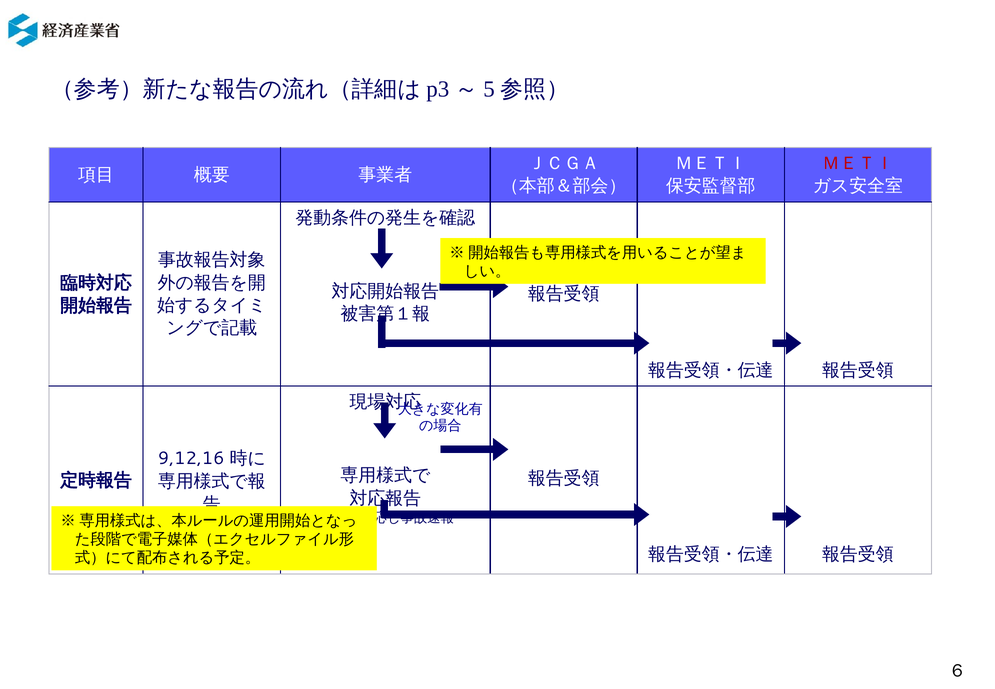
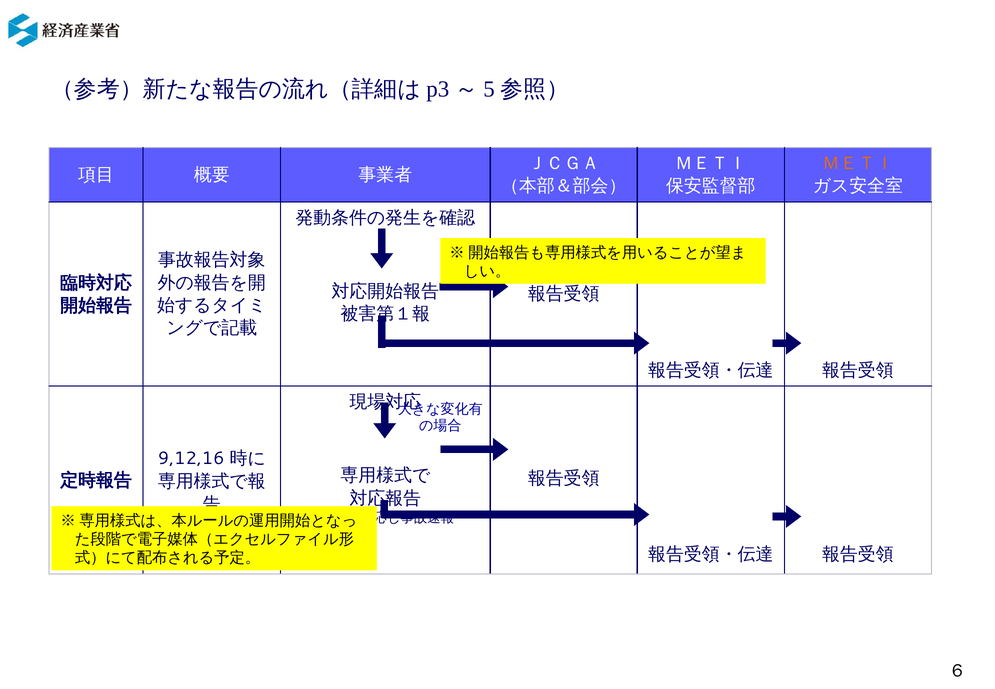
ＭＥＴＩ at (858, 163) colour: red -> orange
